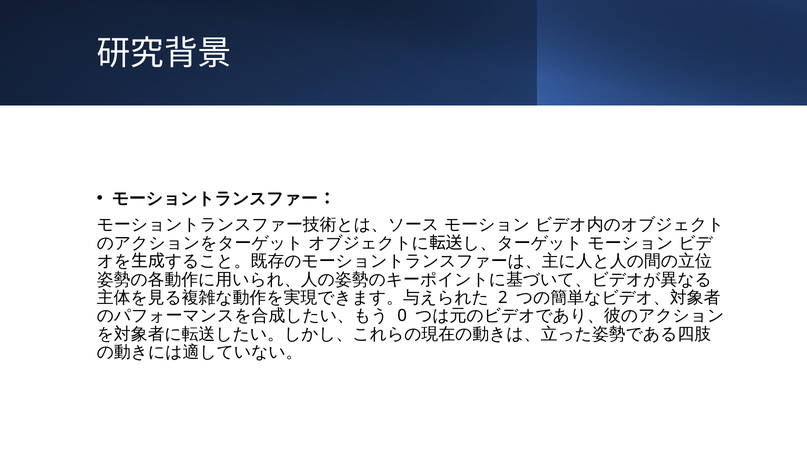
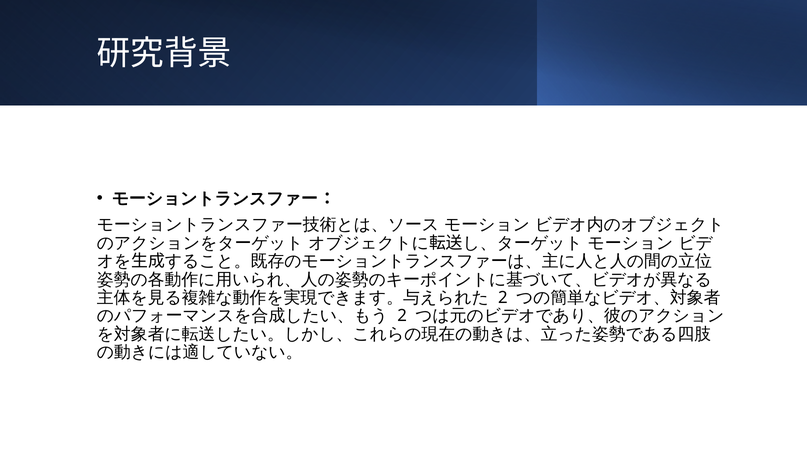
0 at (402, 316): 0 -> 2
